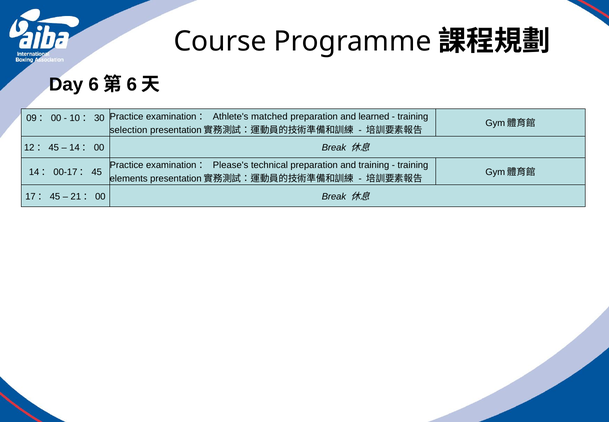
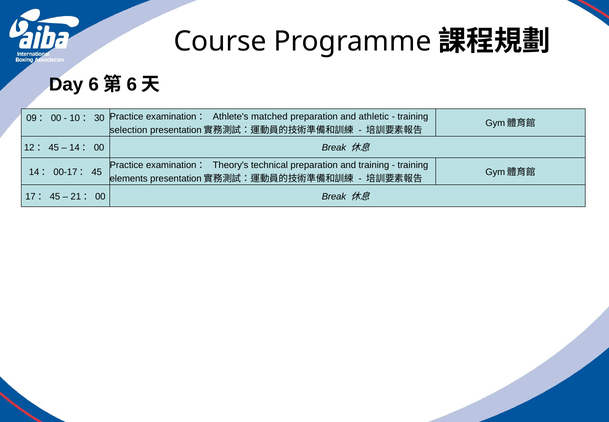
learned: learned -> athletic
Please's: Please's -> Theory's
